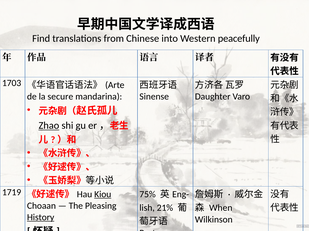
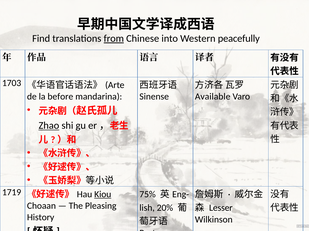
from underline: none -> present
secure: secure -> before
Daughter: Daughter -> Available
21%: 21% -> 20%
When: When -> Lesser
History underline: present -> none
